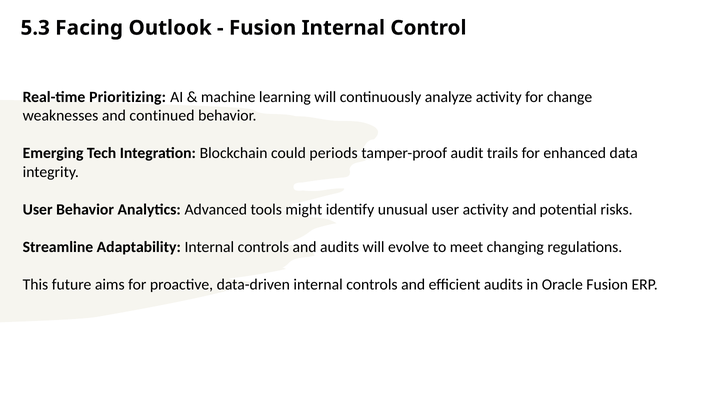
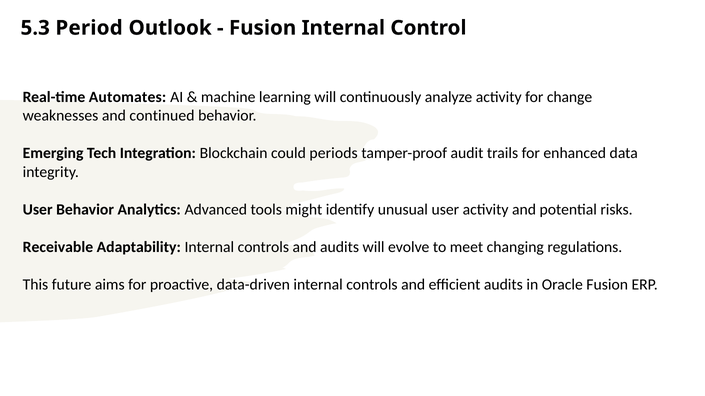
Facing: Facing -> Period
Prioritizing: Prioritizing -> Automates
Streamline: Streamline -> Receivable
